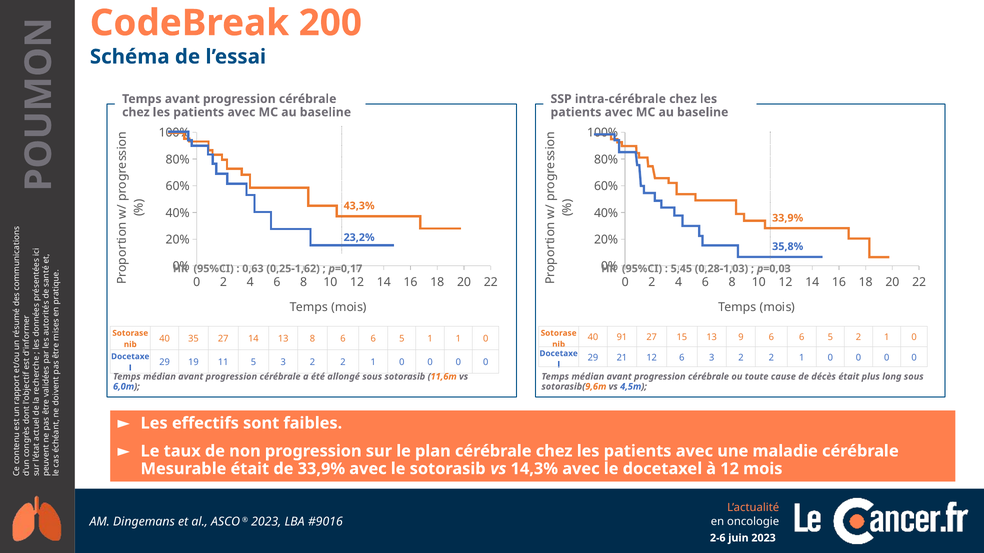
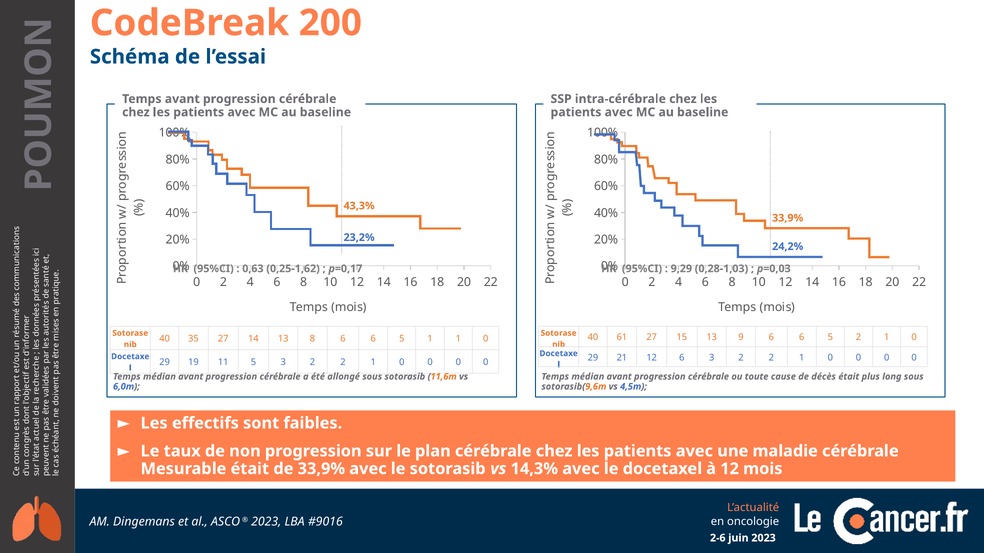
35,8%: 35,8% -> 24,2%
5,45: 5,45 -> 9,29
91: 91 -> 61
